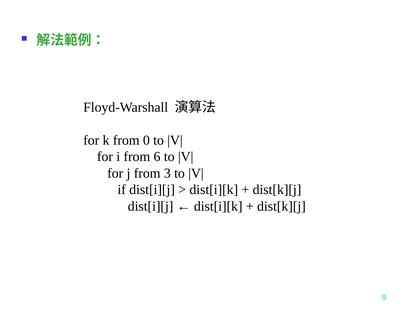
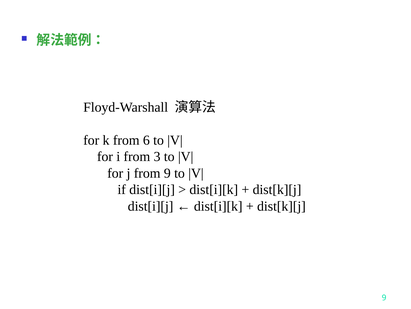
0: 0 -> 6
6: 6 -> 3
from 3: 3 -> 9
